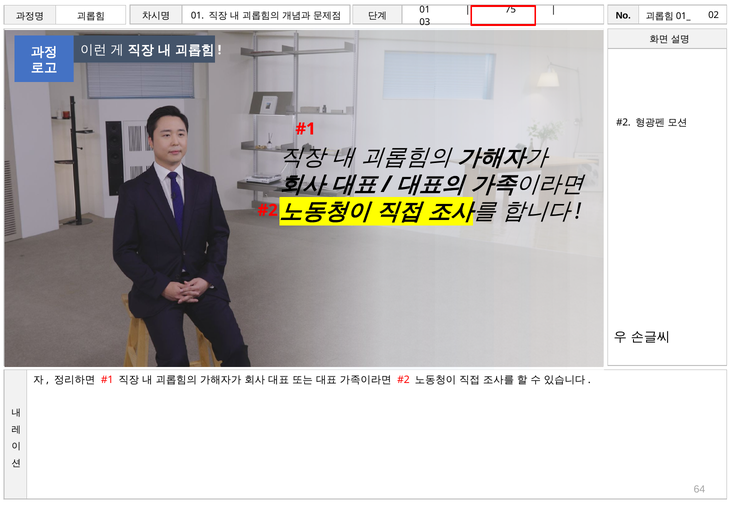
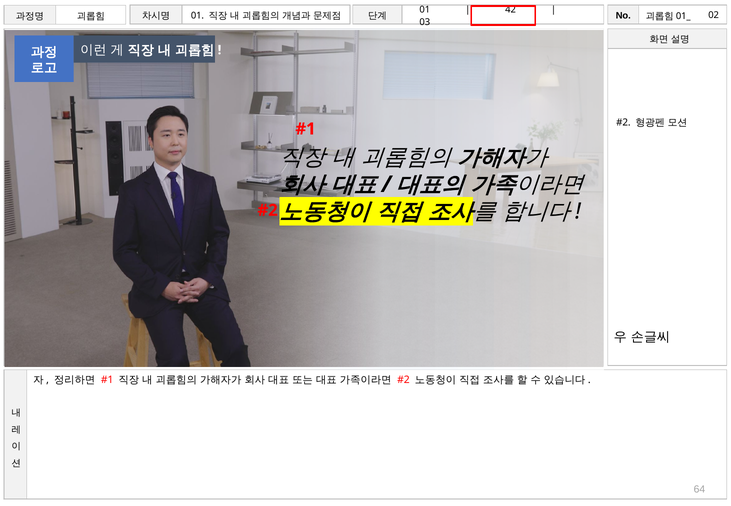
75: 75 -> 42
